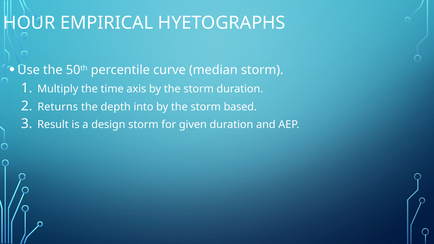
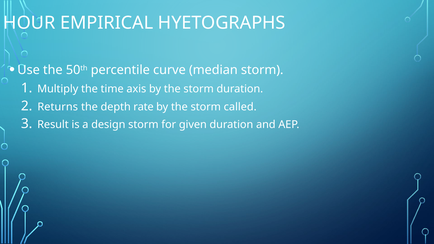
into: into -> rate
based: based -> called
